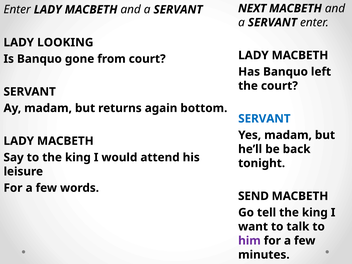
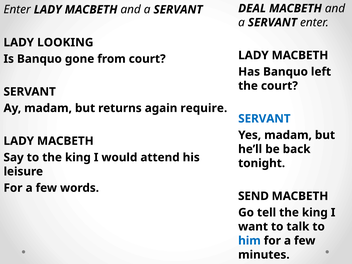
NEXT: NEXT -> DEAL
bottom: bottom -> require
him colour: purple -> blue
